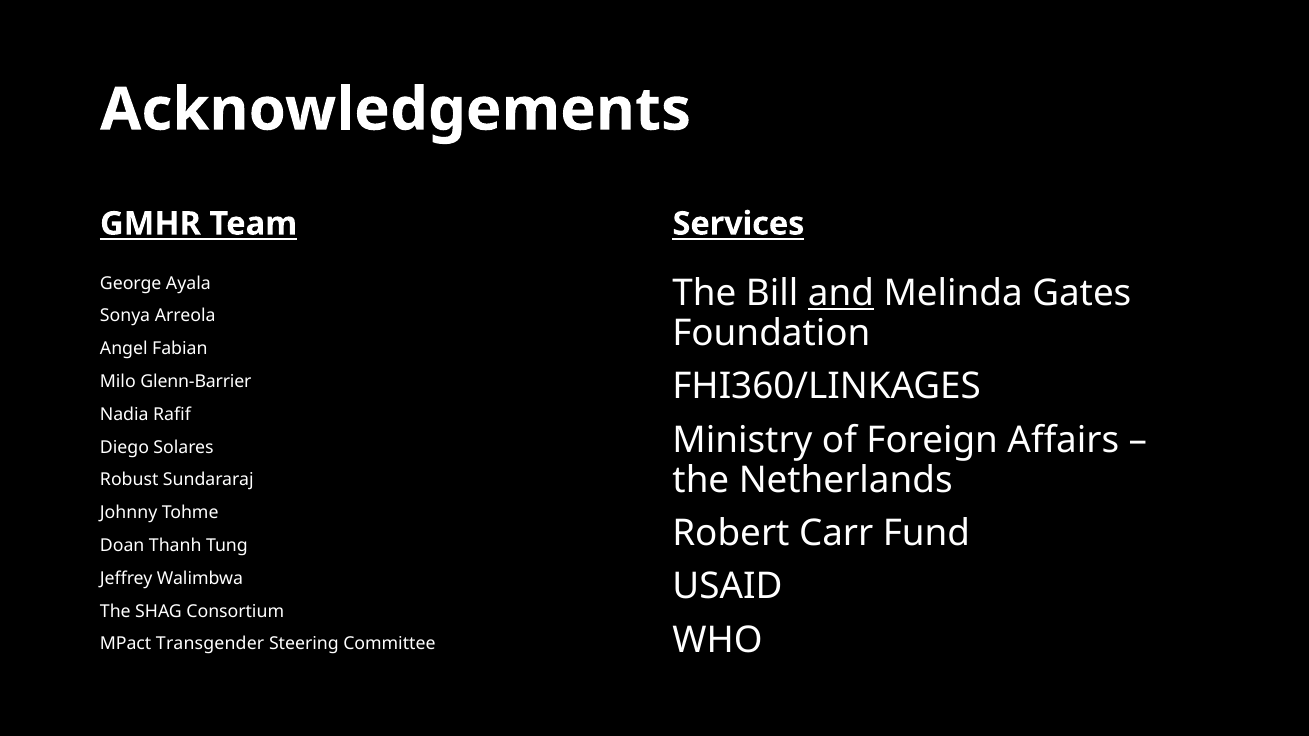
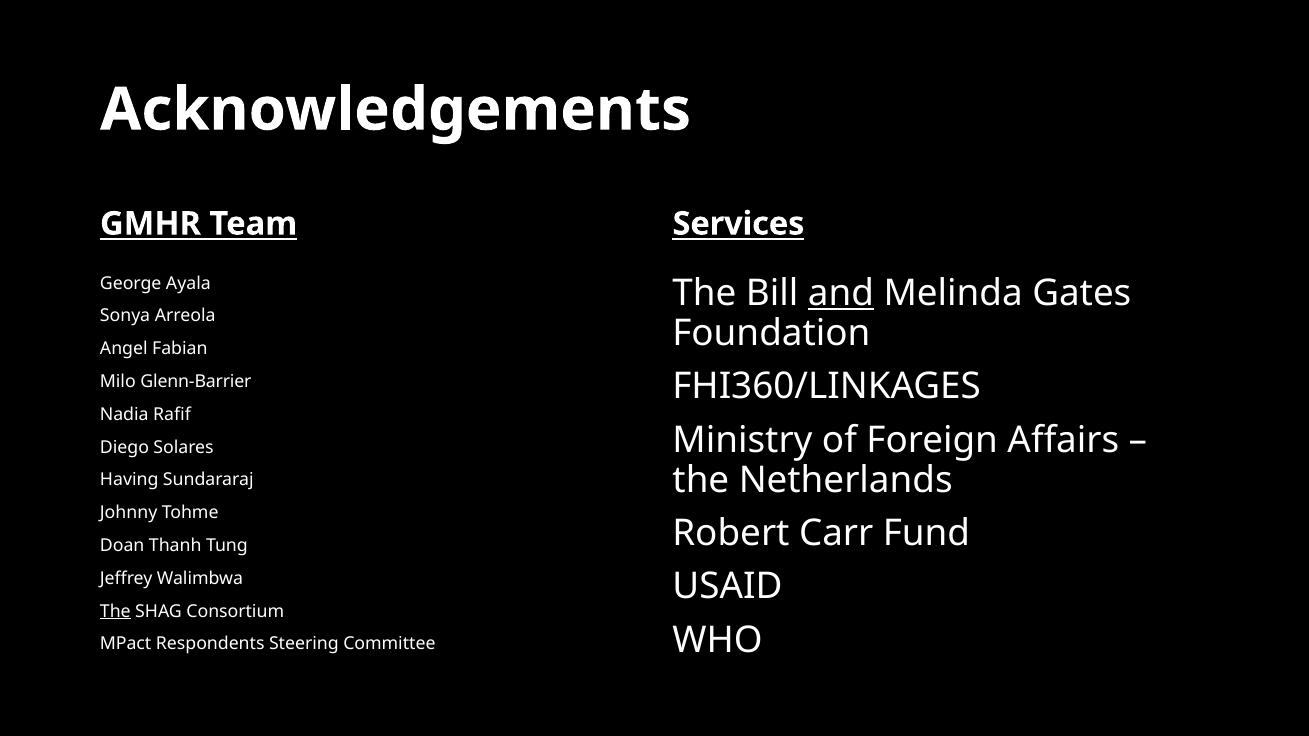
Robust: Robust -> Having
The at (115, 612) underline: none -> present
Transgender: Transgender -> Respondents
